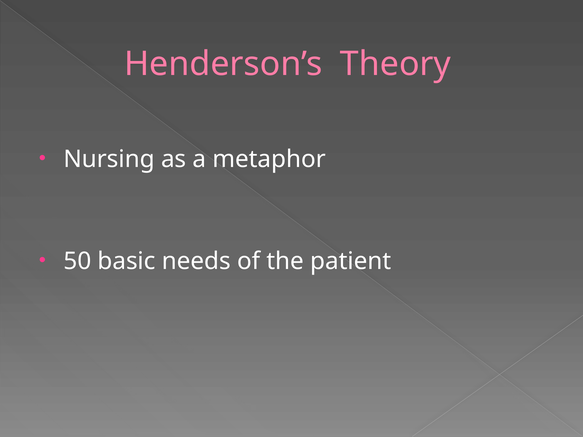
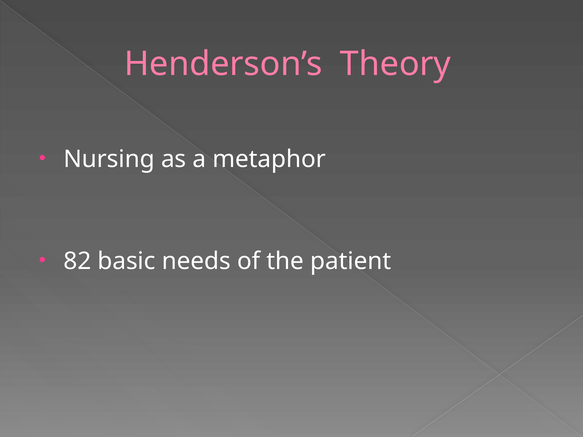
50: 50 -> 82
